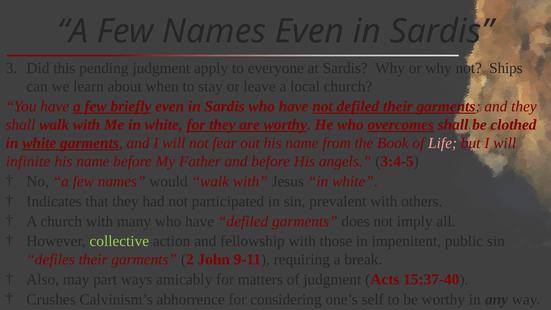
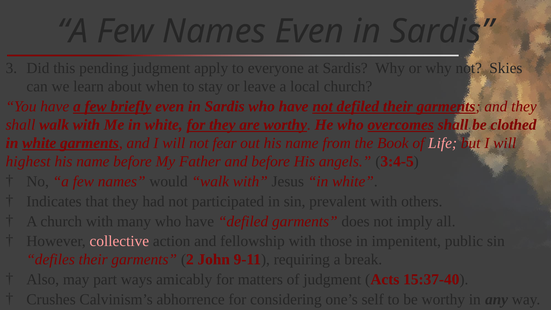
Ships: Ships -> Skies
infinite: infinite -> highest
collective colour: light green -> pink
